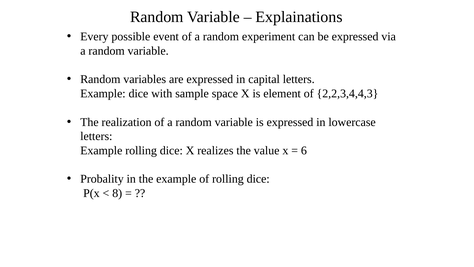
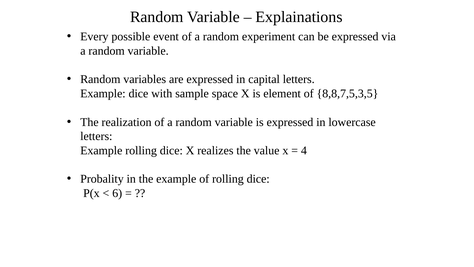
2,2,3,4,4,3: 2,2,3,4,4,3 -> 8,8,7,5,3,5
6: 6 -> 4
8: 8 -> 6
